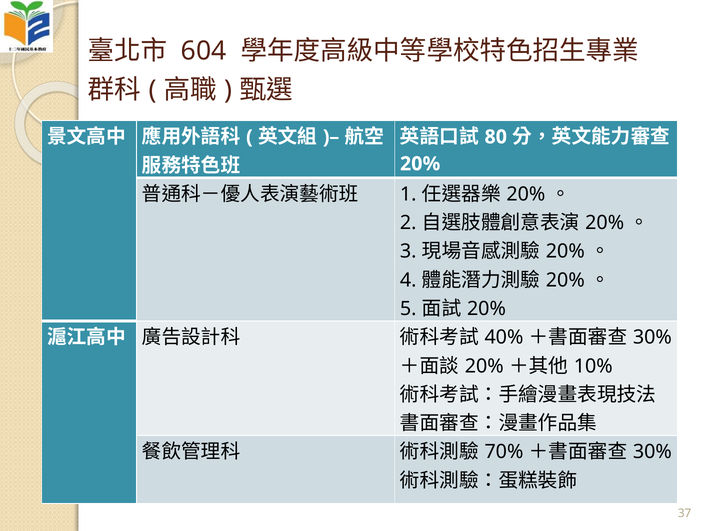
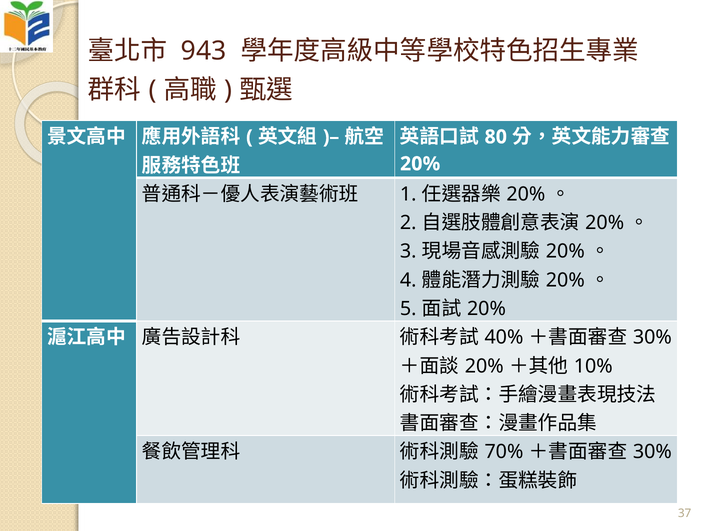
604: 604 -> 943
